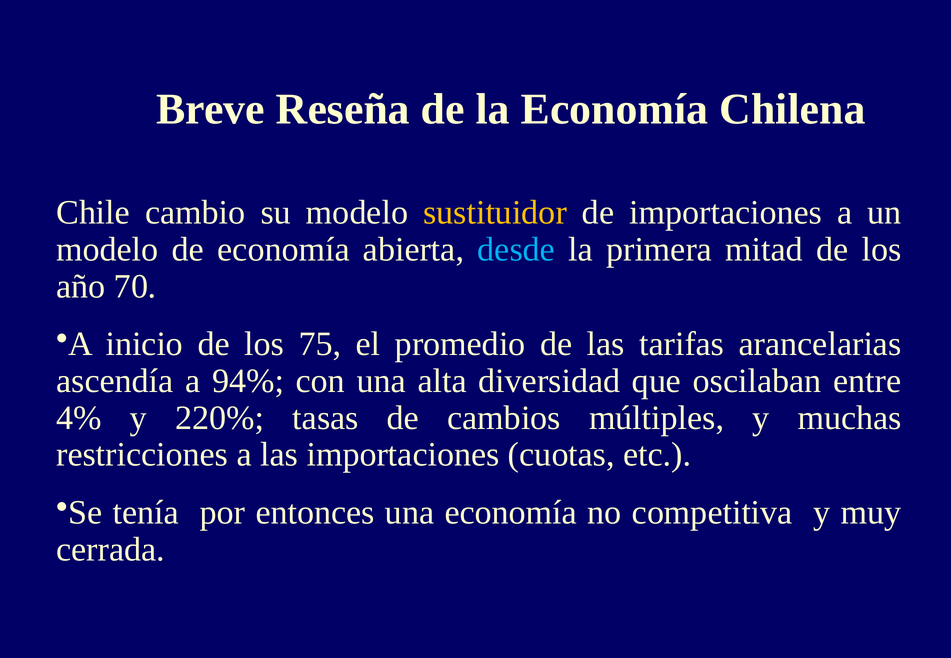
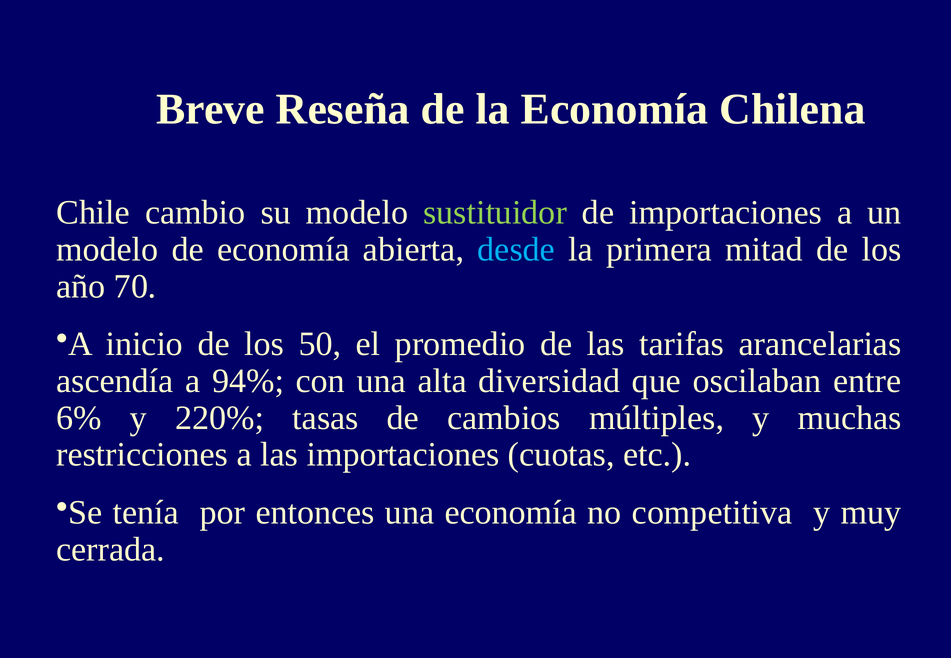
sustituidor colour: yellow -> light green
75: 75 -> 50
4%: 4% -> 6%
